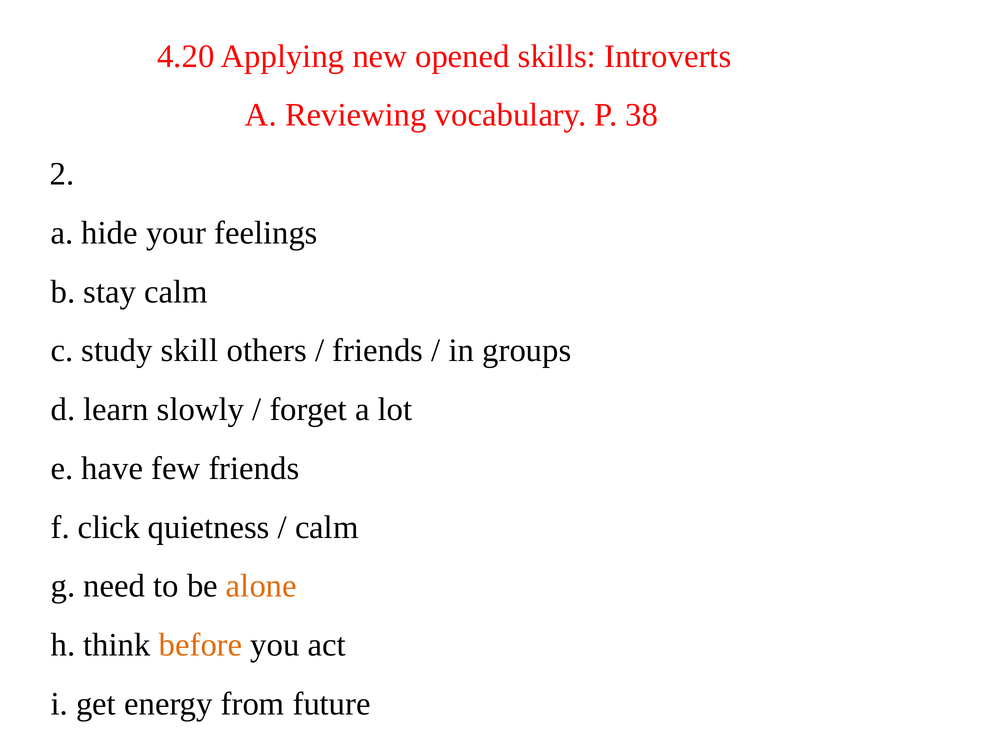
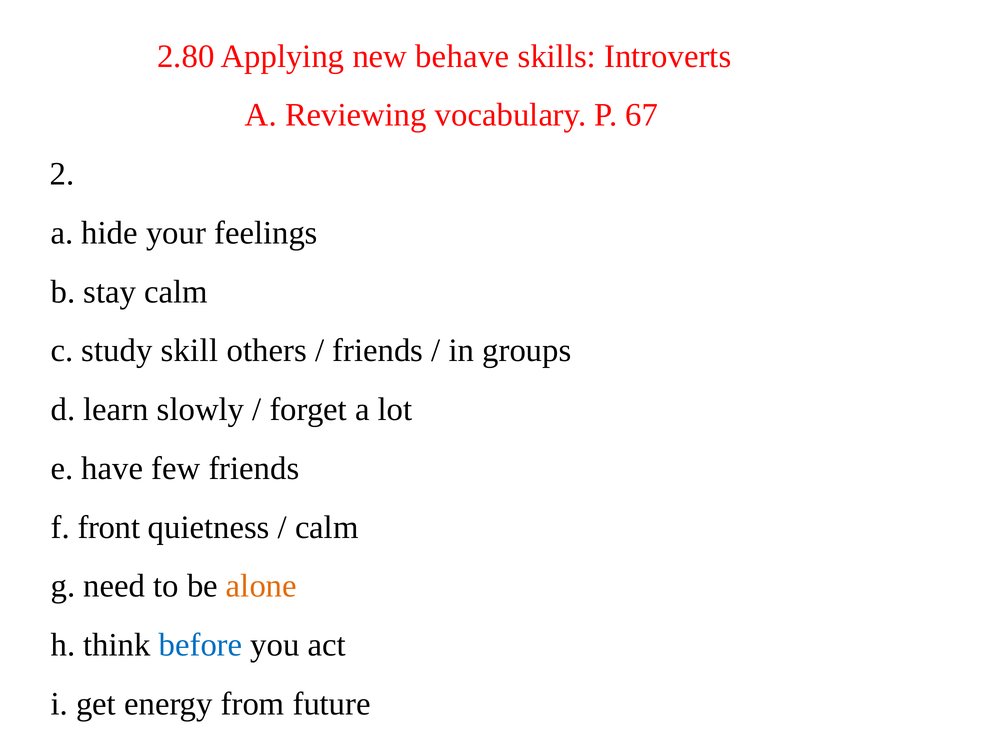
4.20: 4.20 -> 2.80
opened: opened -> behave
38: 38 -> 67
click: click -> front
before colour: orange -> blue
